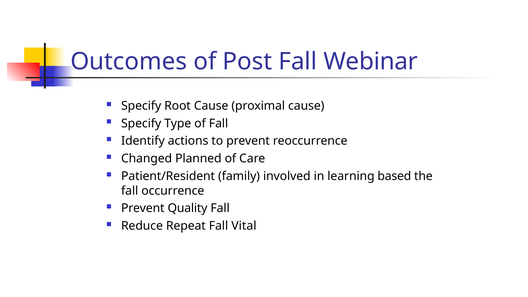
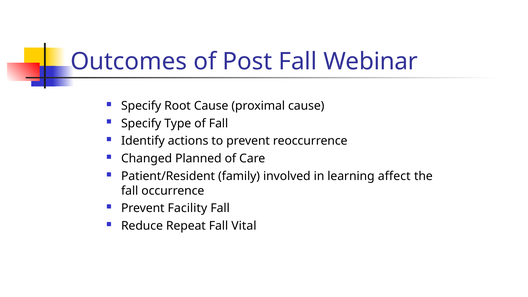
based: based -> affect
Quality: Quality -> Facility
